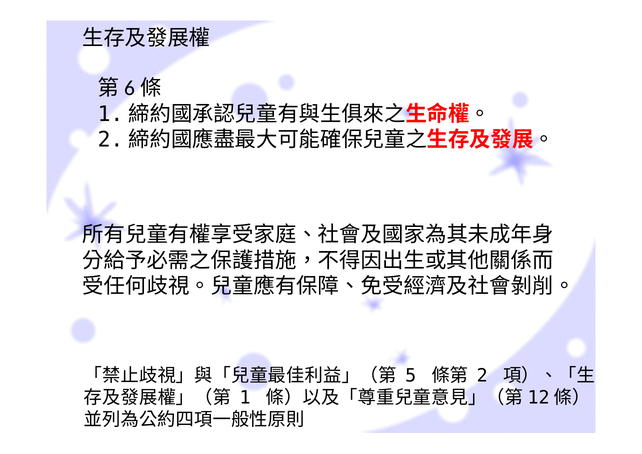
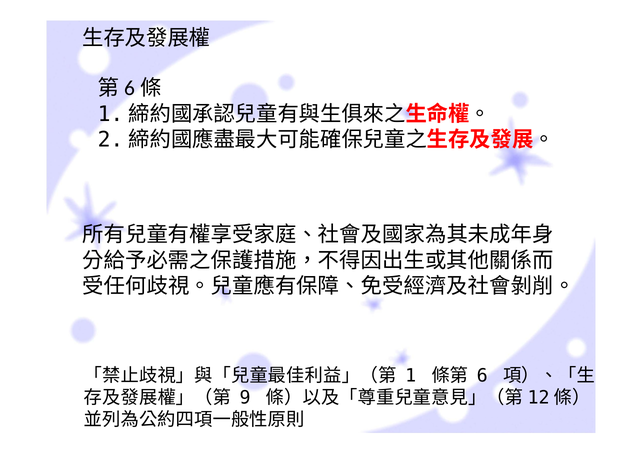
5: 5 -> 1
2: 2 -> 6
1: 1 -> 9
